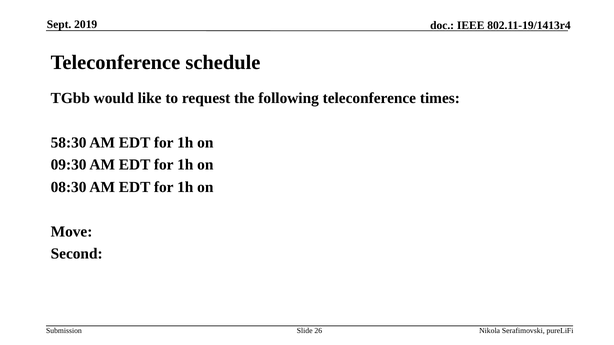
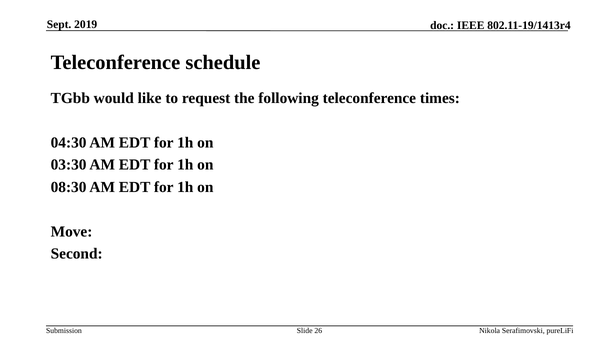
58:30: 58:30 -> 04:30
09:30: 09:30 -> 03:30
